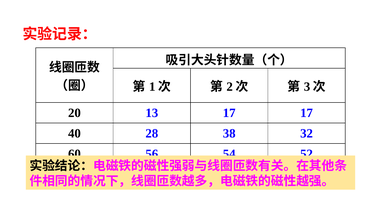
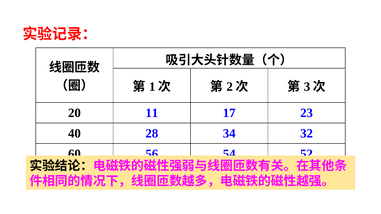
13: 13 -> 11
17 17: 17 -> 23
38: 38 -> 34
